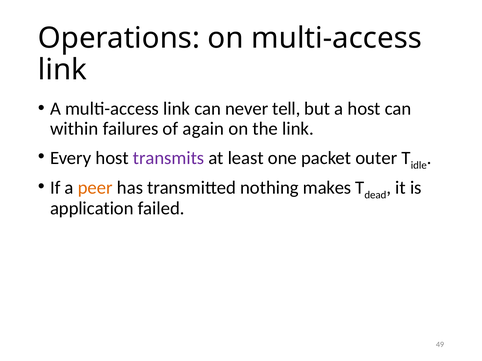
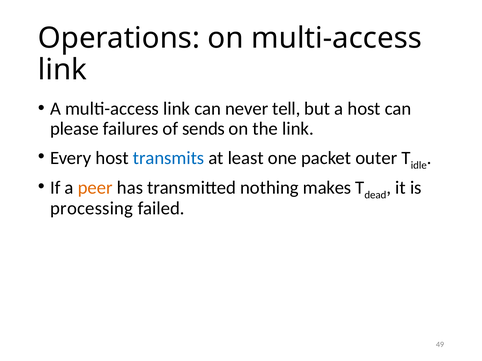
within: within -> please
again: again -> sends
transmits colour: purple -> blue
application: application -> processing
